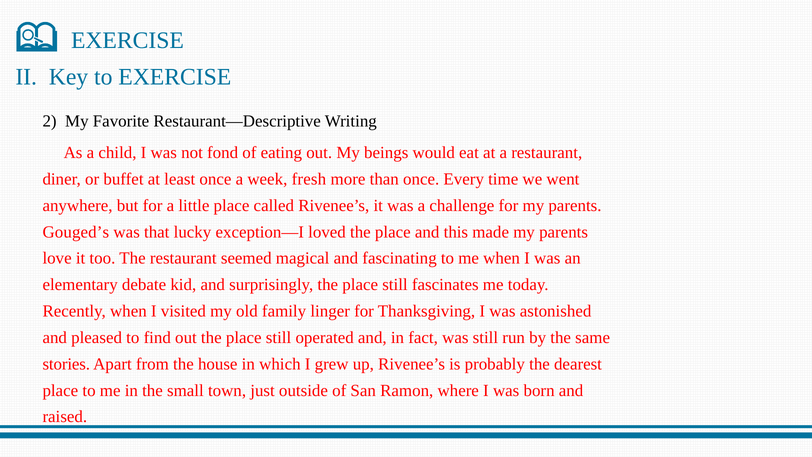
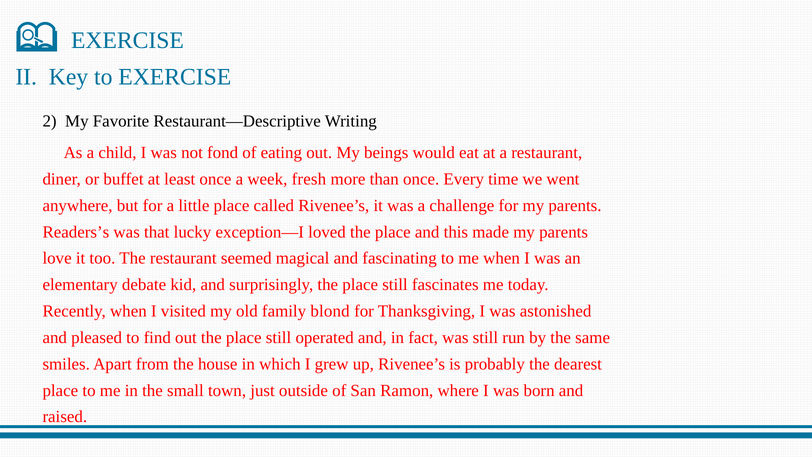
Gouged’s: Gouged’s -> Readers’s
linger: linger -> blond
stories: stories -> smiles
